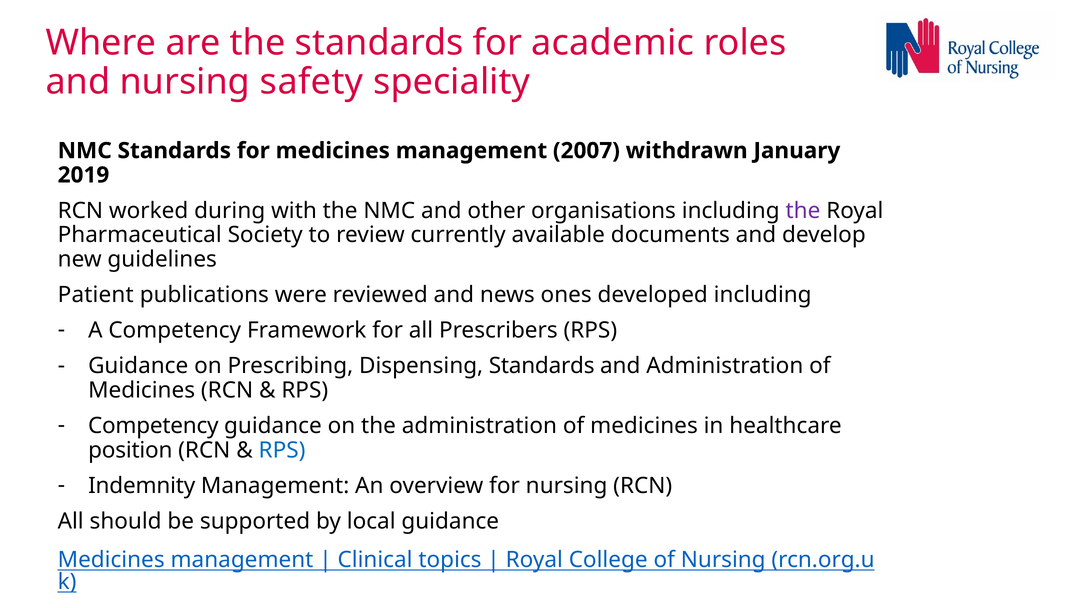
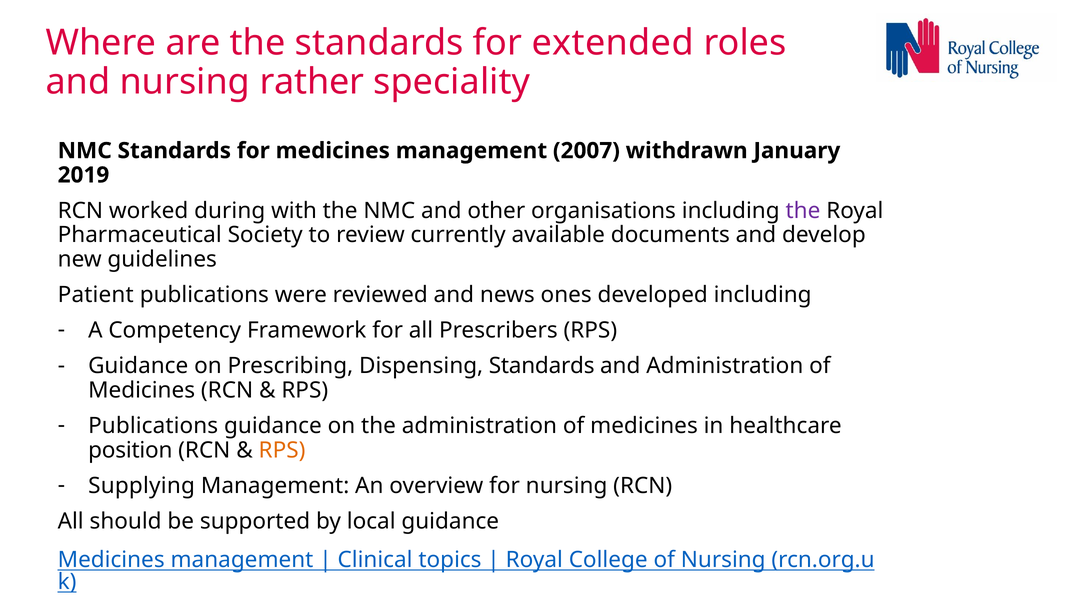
academic: academic -> extended
safety: safety -> rather
Competency at (153, 426): Competency -> Publications
RPS at (282, 450) colour: blue -> orange
Indemnity: Indemnity -> Supplying
